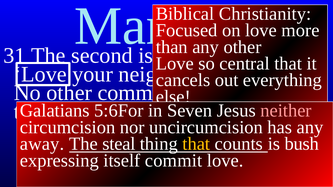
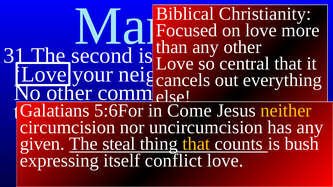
Seven: Seven -> Come
neither colour: pink -> yellow
away: away -> given
commit: commit -> conflict
